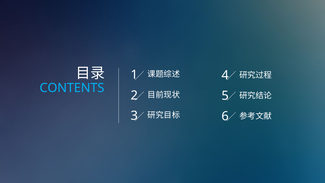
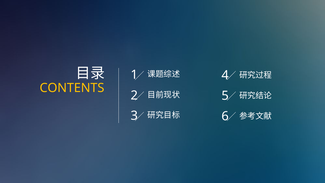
CONTENTS colour: light blue -> yellow
